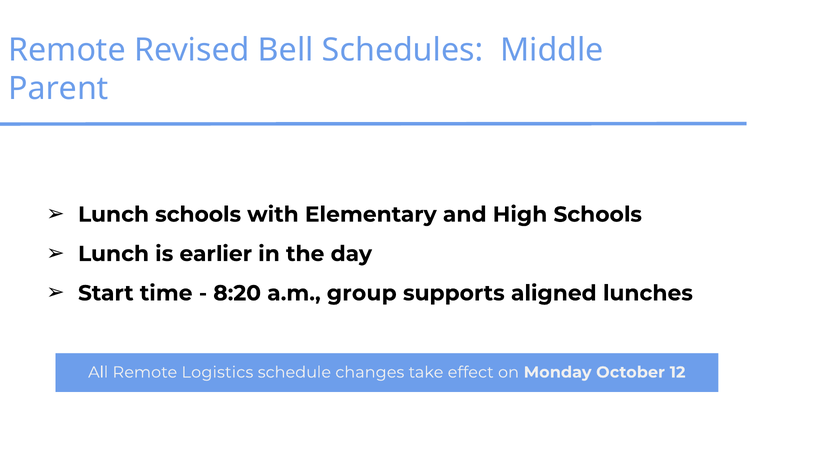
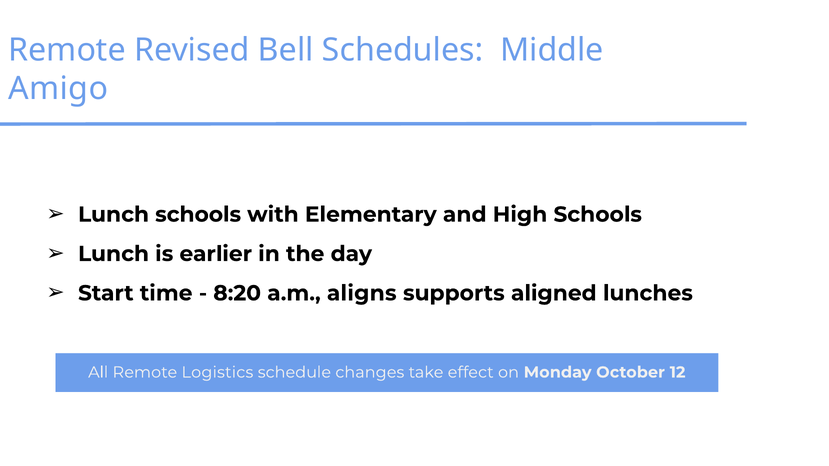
Parent: Parent -> Amigo
group: group -> aligns
